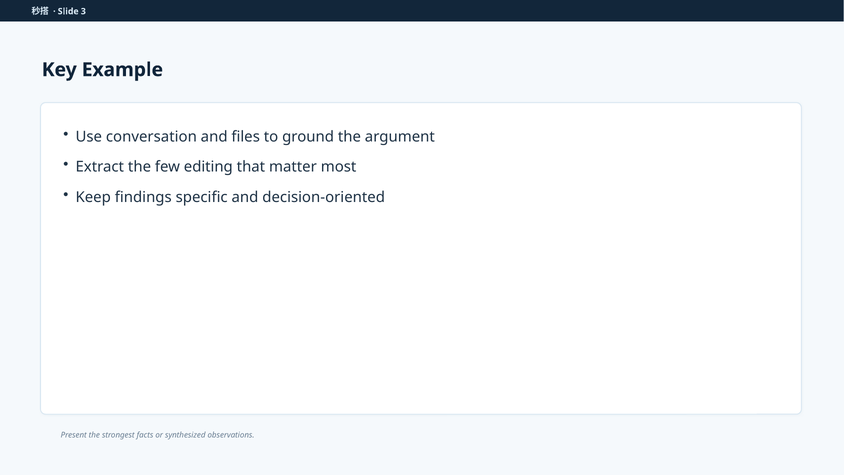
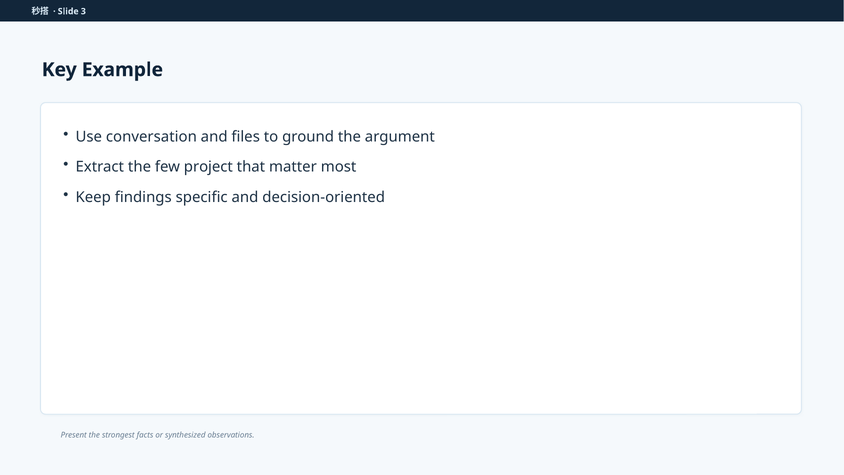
editing: editing -> project
